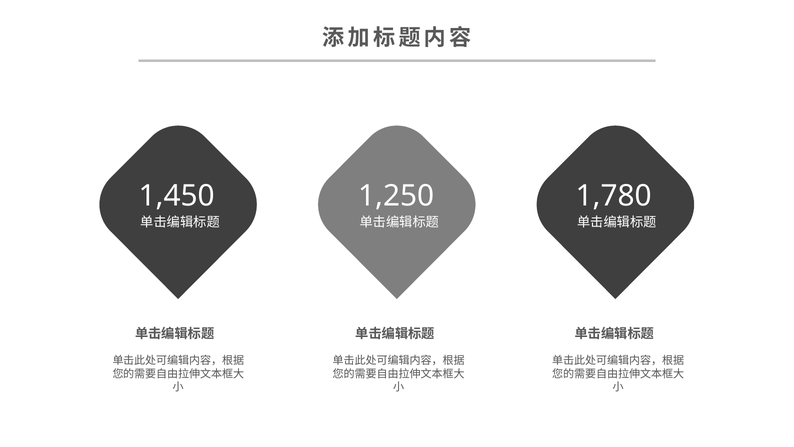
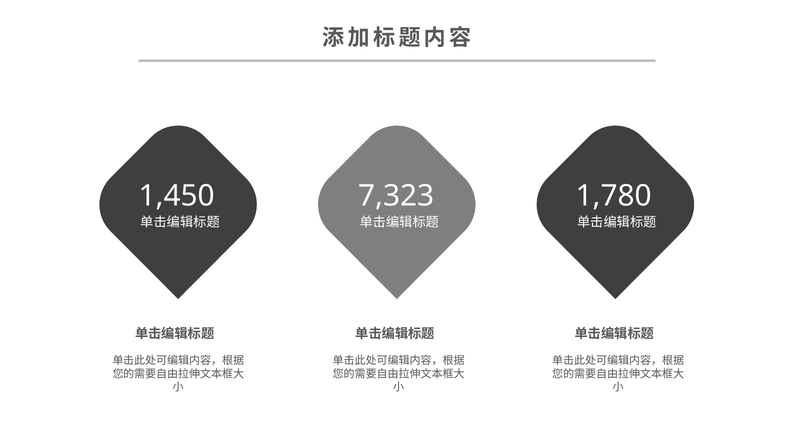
1,250: 1,250 -> 7,323
